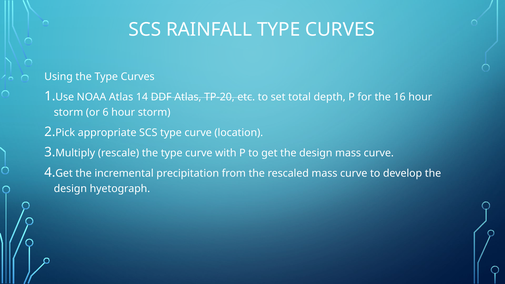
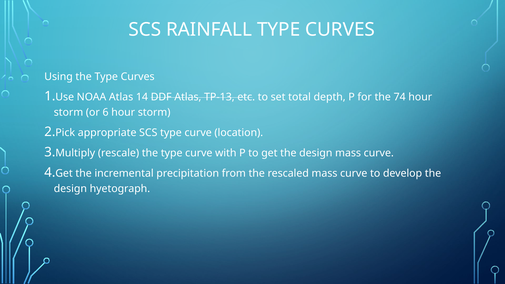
TP-20: TP-20 -> TP-13
16: 16 -> 74
